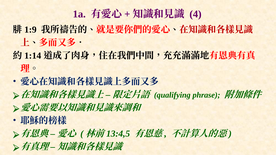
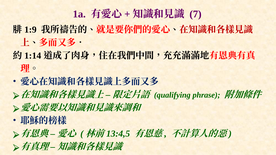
4: 4 -> 7
